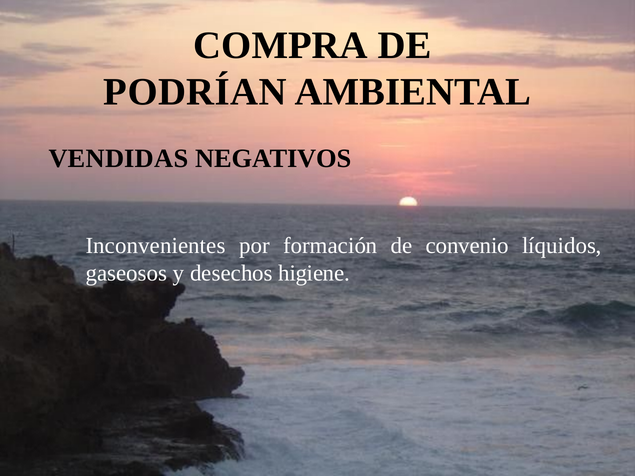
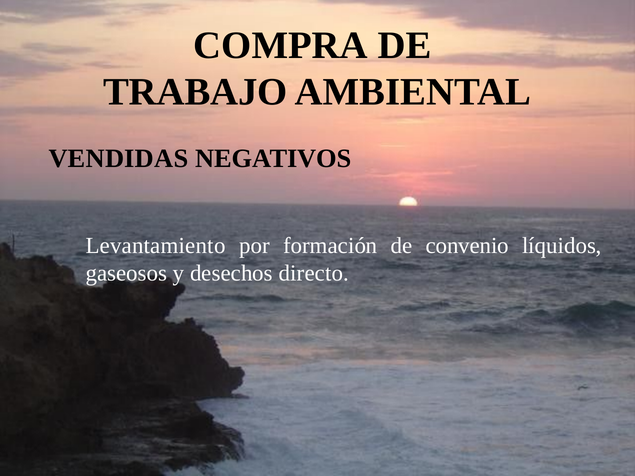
PODRÍAN: PODRÍAN -> TRABAJO
Inconvenientes: Inconvenientes -> Levantamiento
higiene: higiene -> directo
